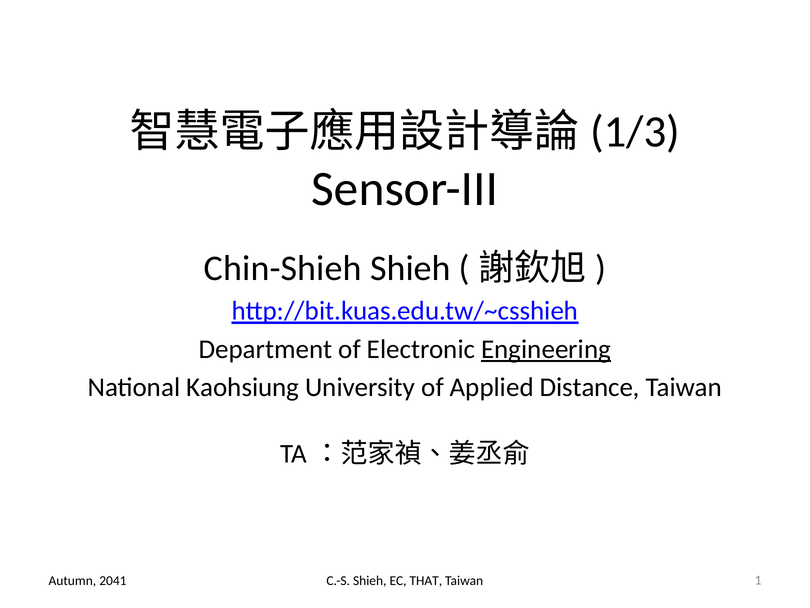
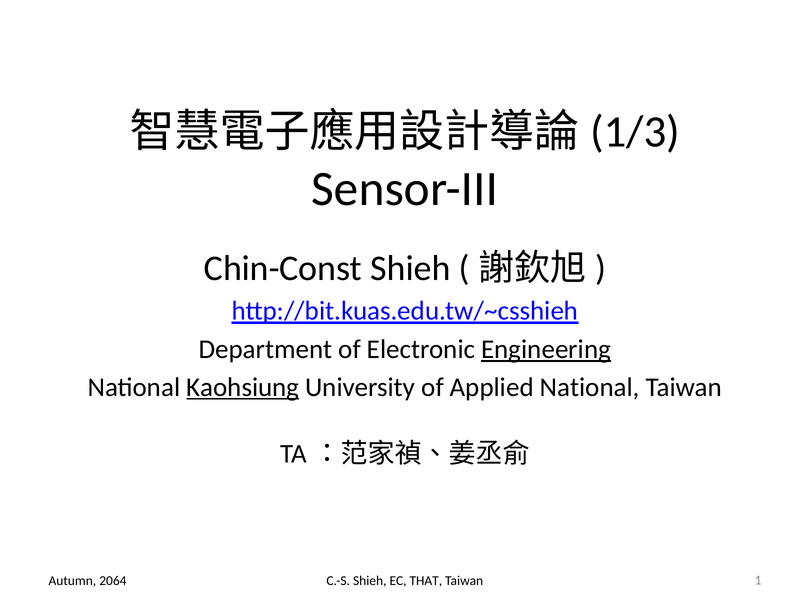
Chin-Shieh: Chin-Shieh -> Chin-Const
Kaohsiung underline: none -> present
Applied Distance: Distance -> National
2041: 2041 -> 2064
